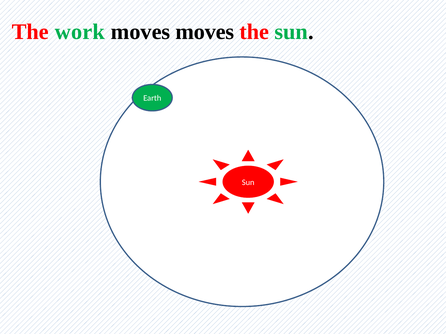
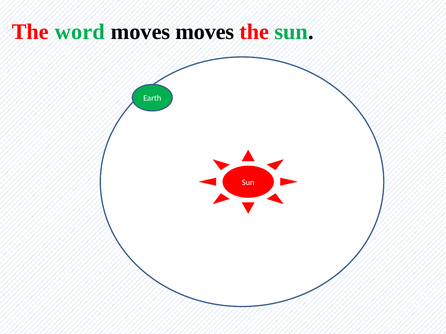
work: work -> word
